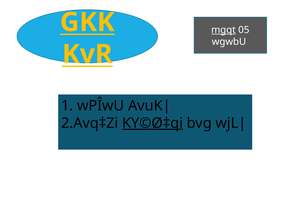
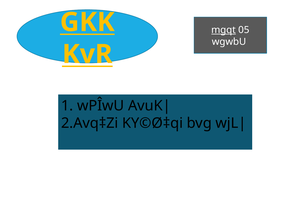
KY©Ø‡qi underline: present -> none
